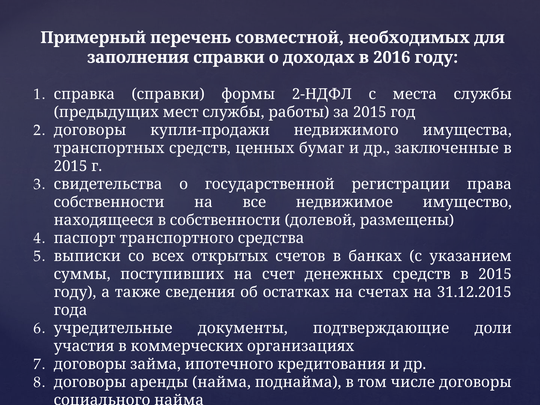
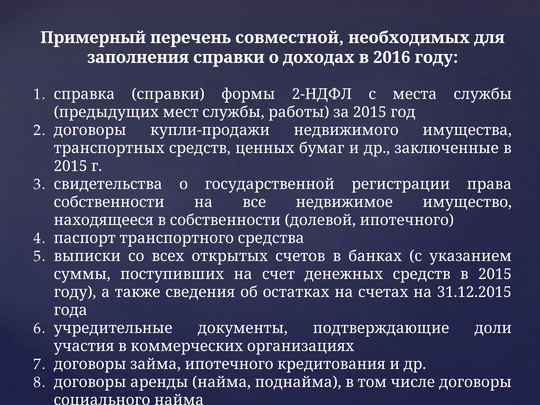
долевой размещены: размещены -> ипотечного
